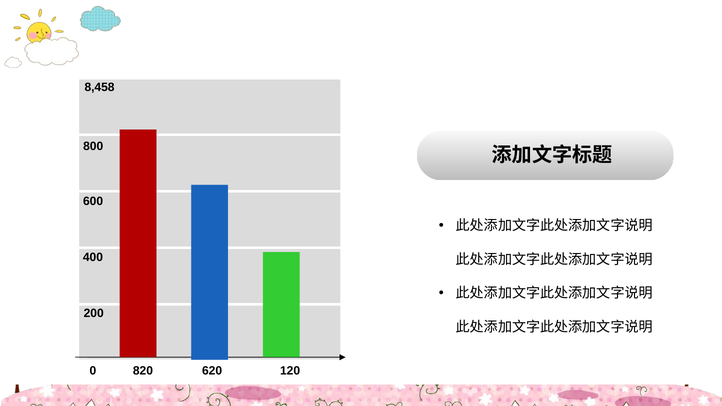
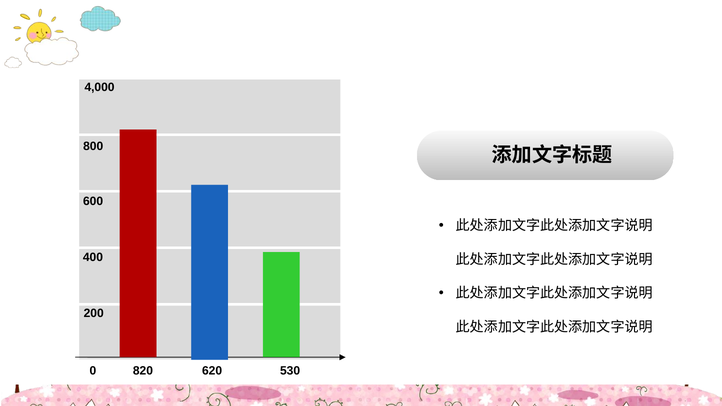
8,458: 8,458 -> 4,000
120: 120 -> 530
